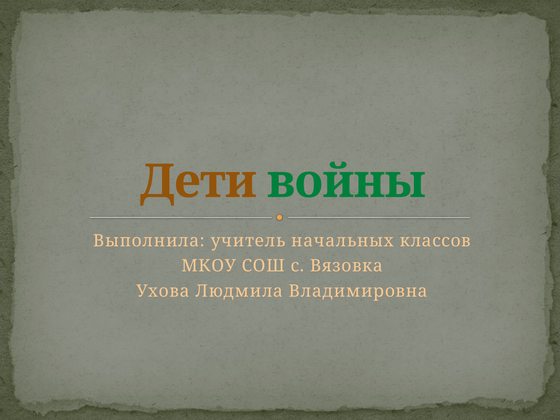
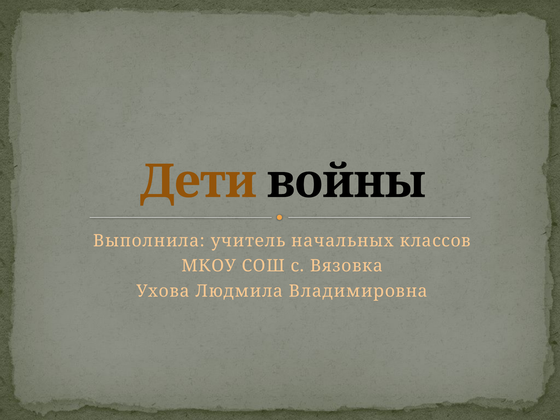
войны colour: green -> black
